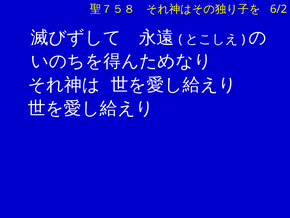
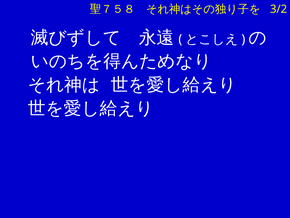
6/2: 6/2 -> 3/2
